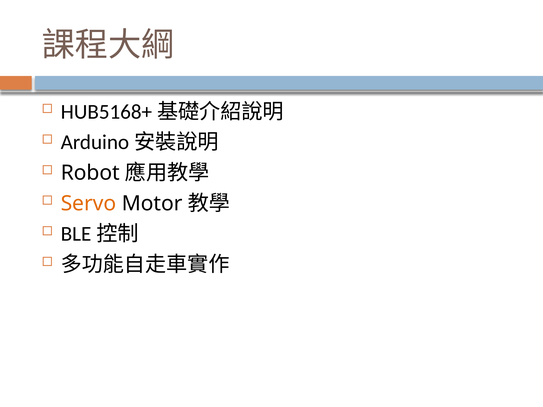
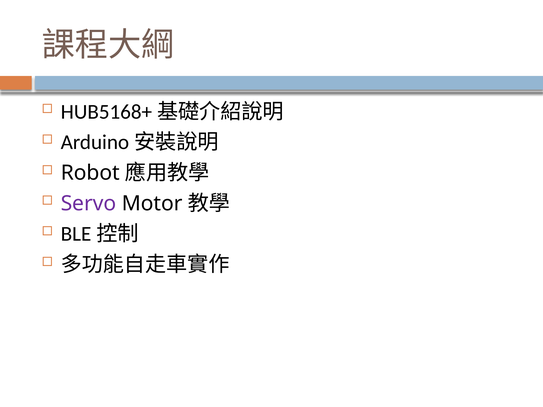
Servo colour: orange -> purple
